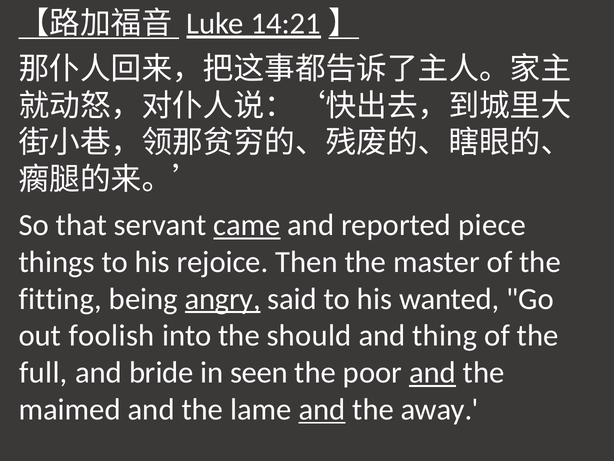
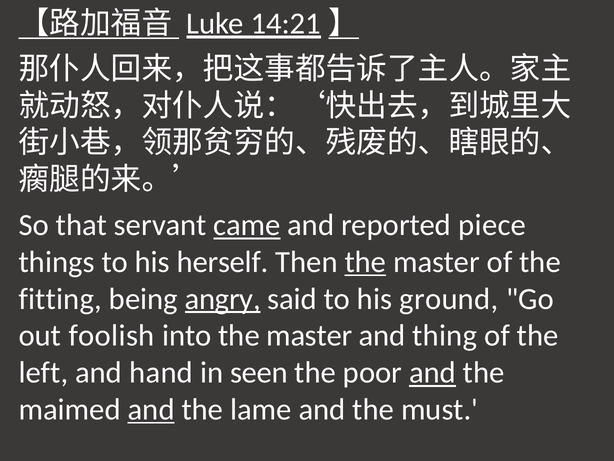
rejoice: rejoice -> herself
the at (365, 262) underline: none -> present
wanted: wanted -> ground
into the should: should -> master
full: full -> left
bride: bride -> hand
and at (151, 409) underline: none -> present
and at (322, 409) underline: present -> none
away: away -> must
